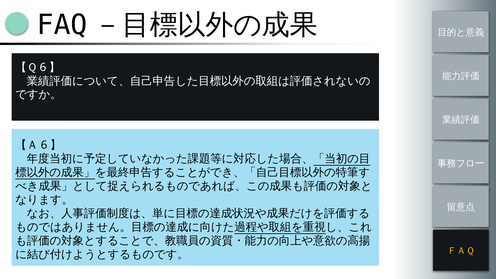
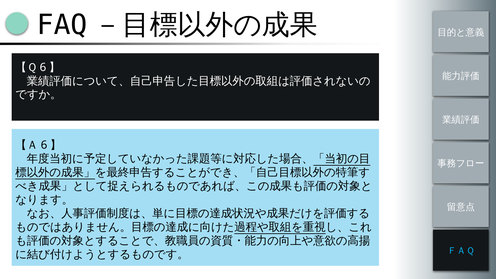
ＦＡＱ colour: yellow -> light blue
